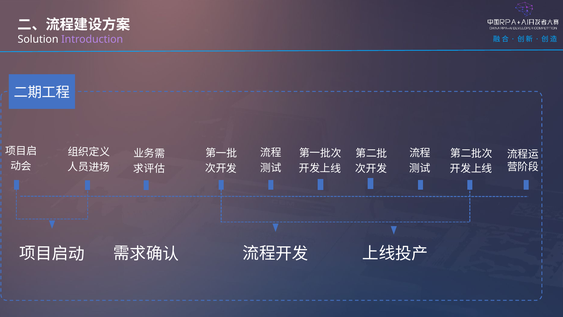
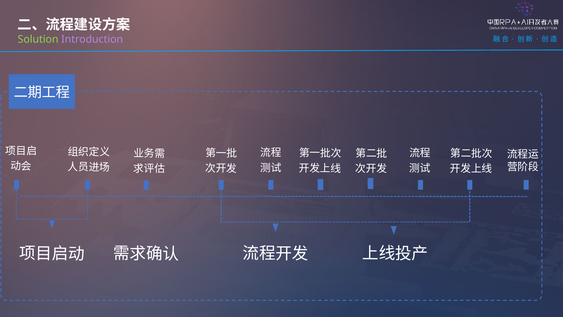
Solution colour: white -> light green
